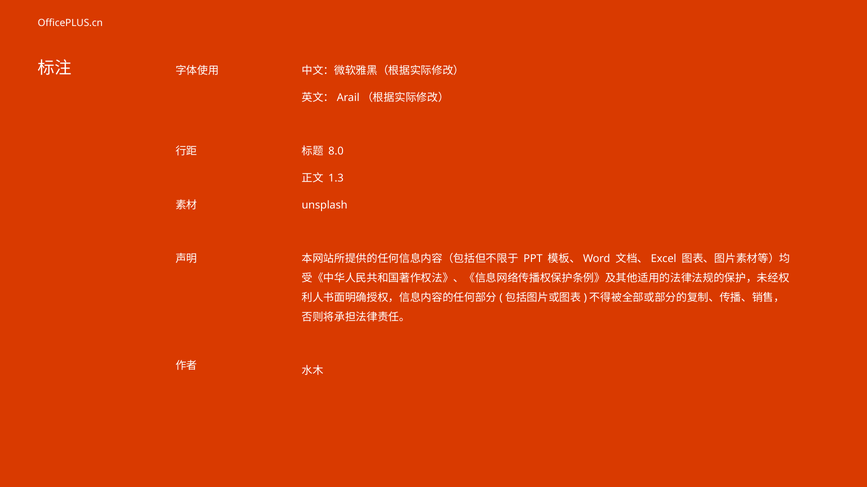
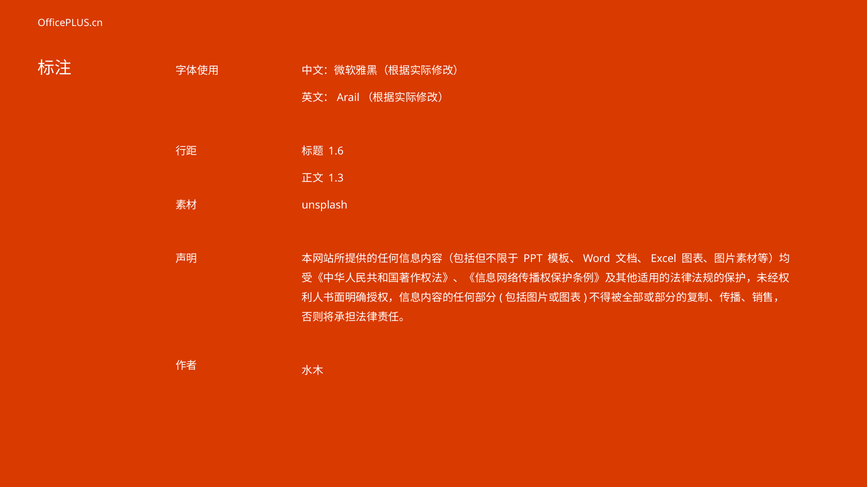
8.0: 8.0 -> 1.6
